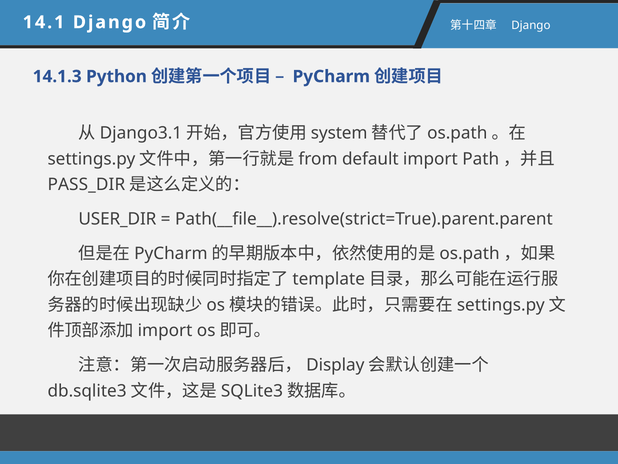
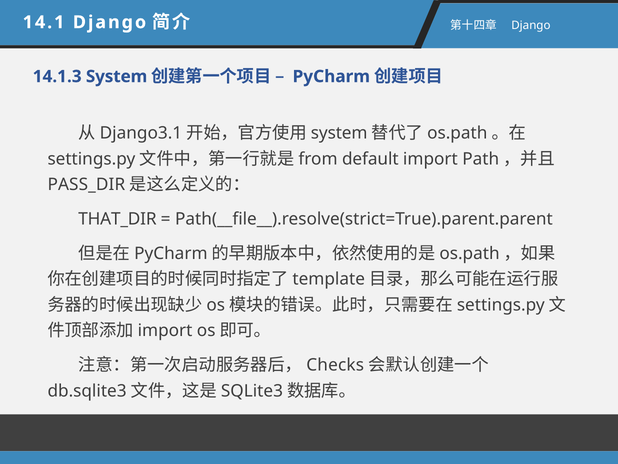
14.1.3 Python: Python -> System
USER_DIR: USER_DIR -> THAT_DIR
Display: Display -> Checks
